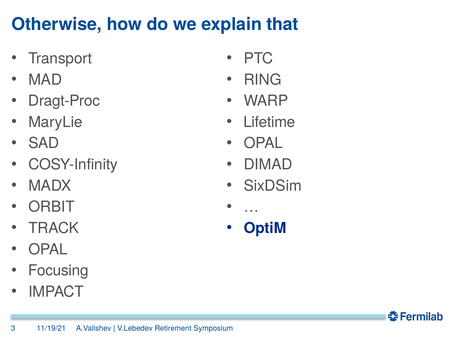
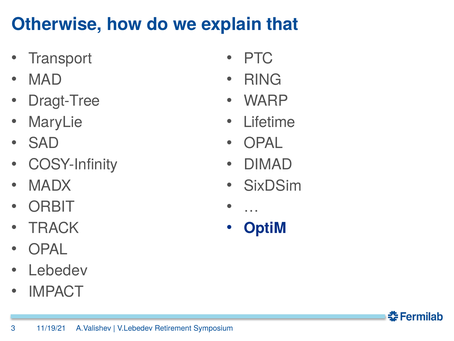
Dragt-Proc: Dragt-Proc -> Dragt-Tree
Focusing: Focusing -> Lebedev
